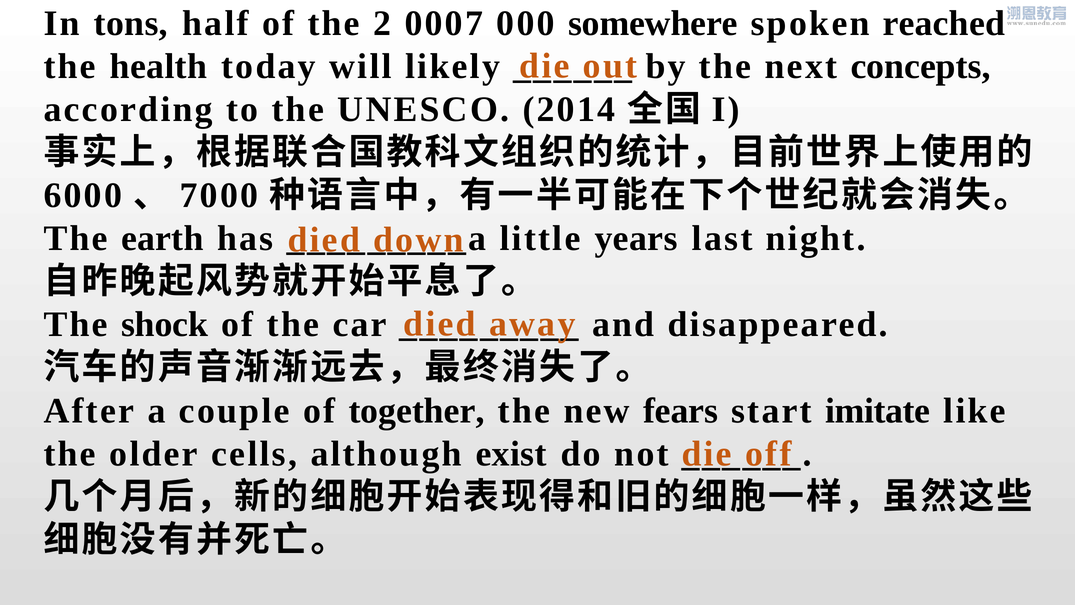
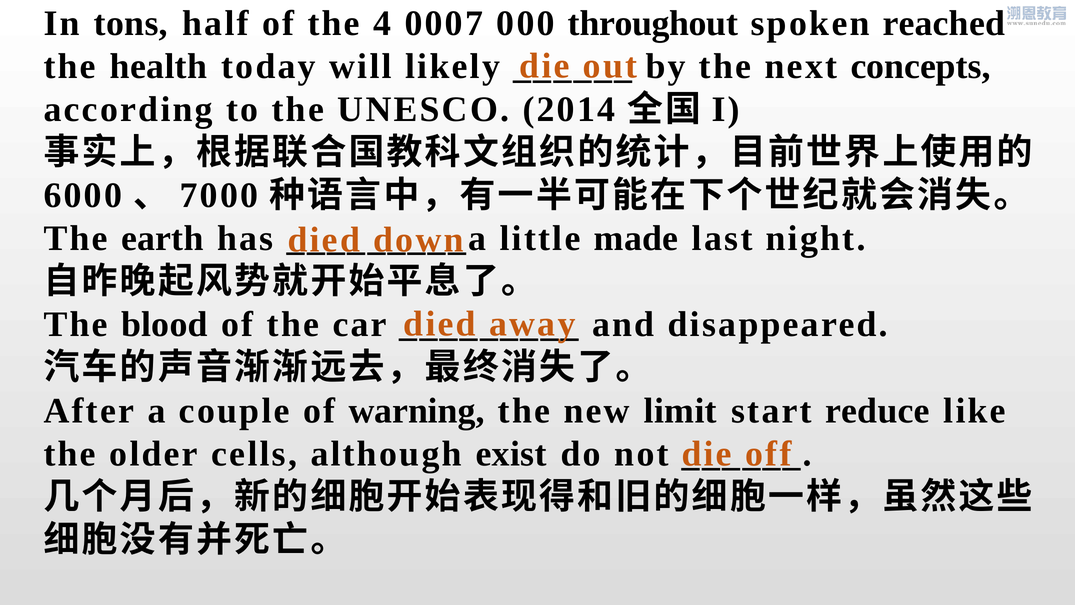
2: 2 -> 4
somewhere: somewhere -> throughout
years: years -> made
shock: shock -> blood
together: together -> warning
fears: fears -> limit
imitate: imitate -> reduce
